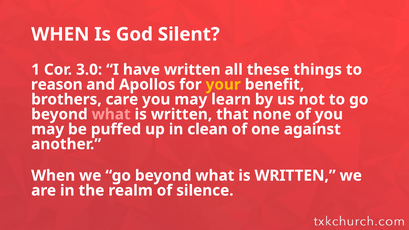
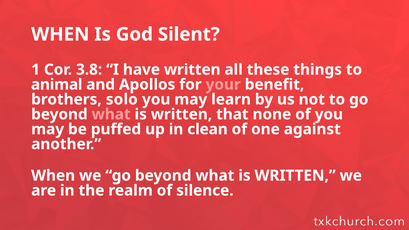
3.0: 3.0 -> 3.8
reason: reason -> animal
your colour: yellow -> pink
care: care -> solo
